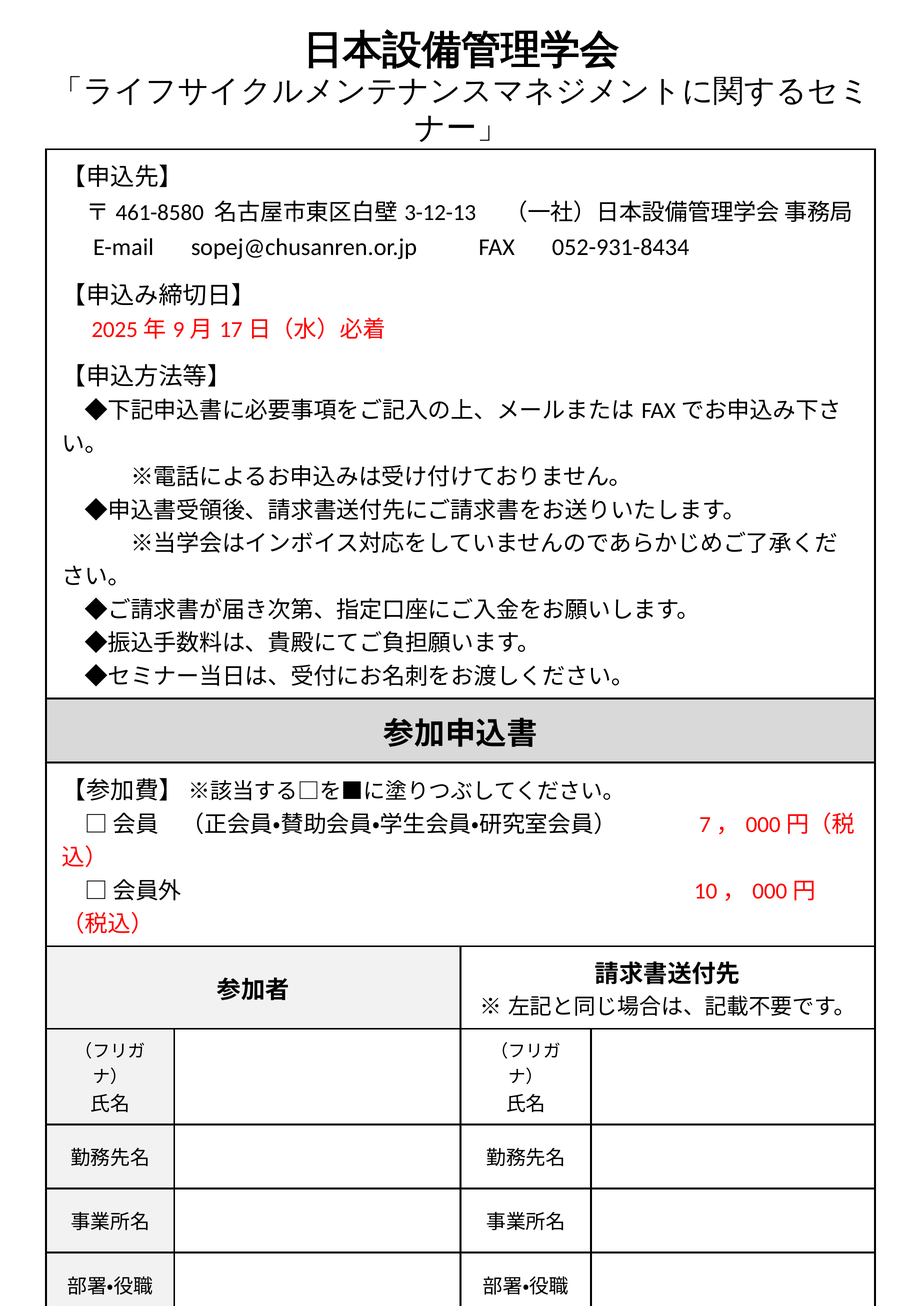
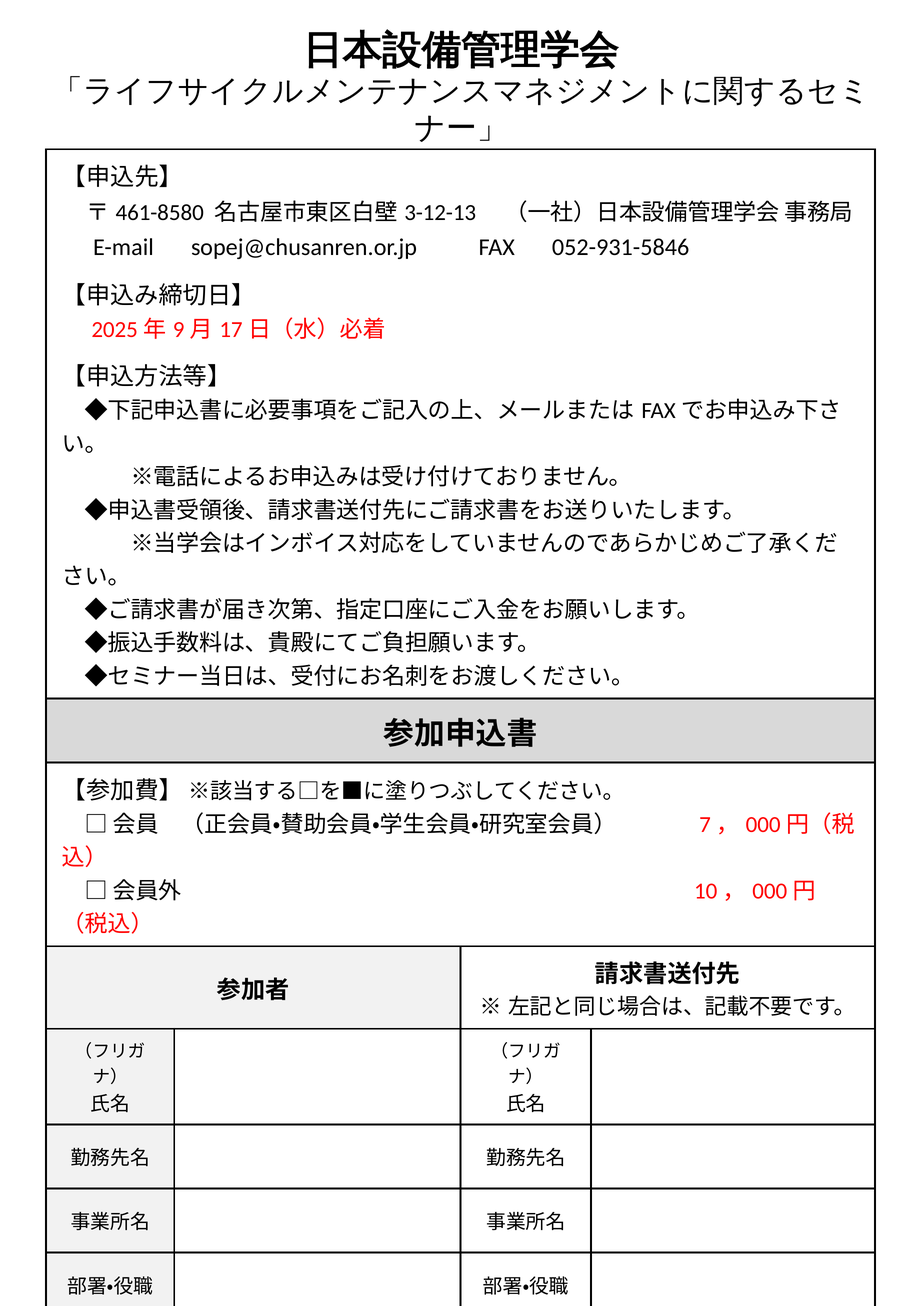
052-931-8434: 052-931-8434 -> 052-931-5846
